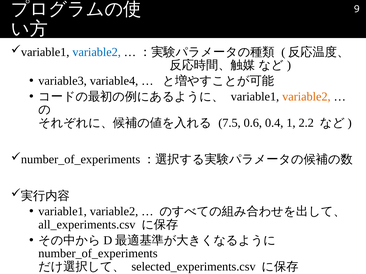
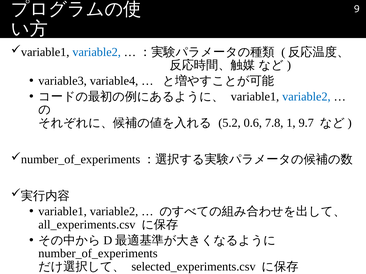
variable2 at (306, 97) colour: orange -> blue
7.5: 7.5 -> 5.2
0.4: 0.4 -> 7.8
2.2: 2.2 -> 9.7
